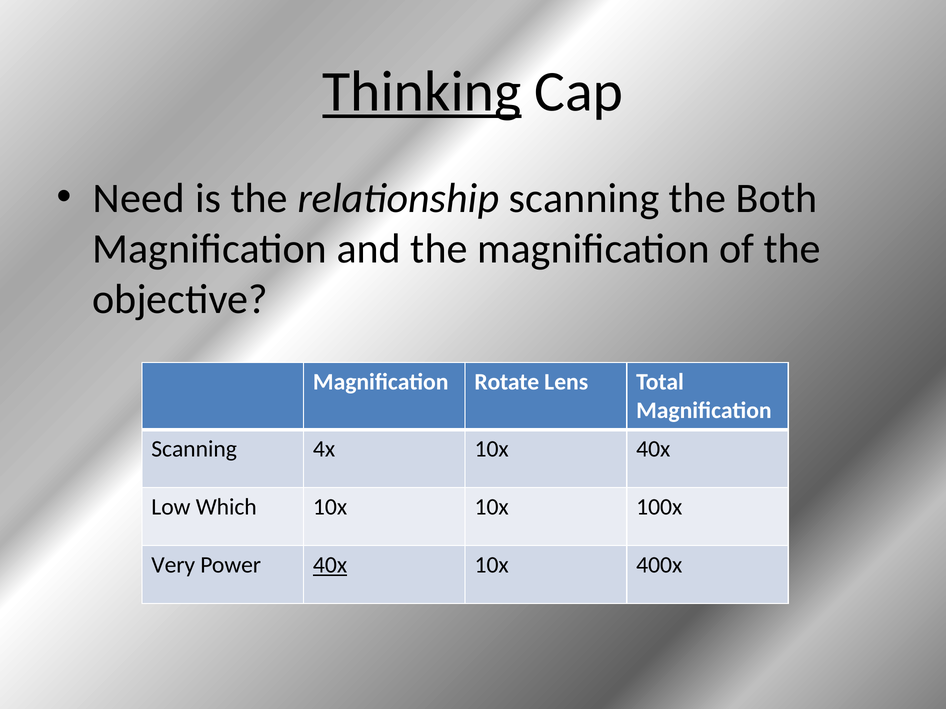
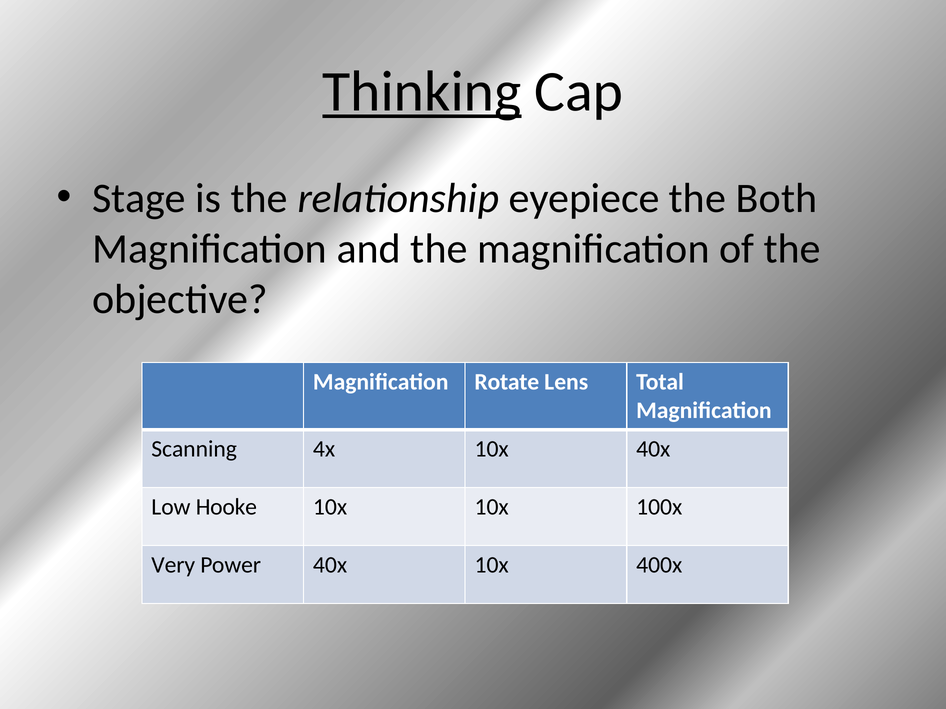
Need: Need -> Stage
relationship scanning: scanning -> eyepiece
Which: Which -> Hooke
40x at (330, 565) underline: present -> none
